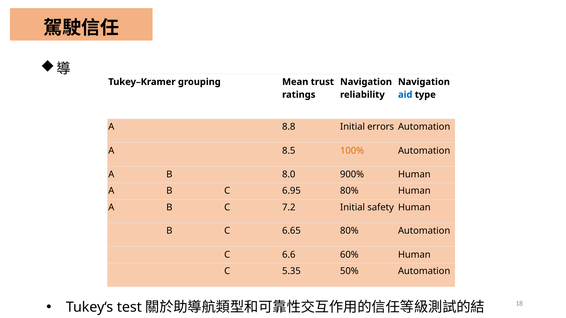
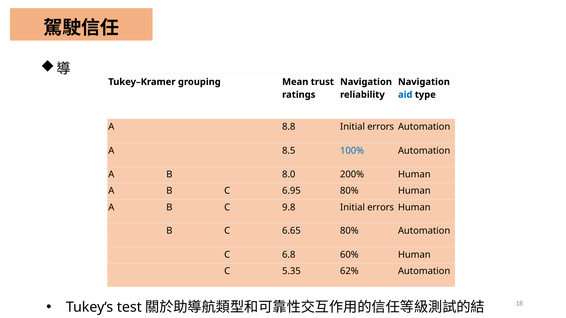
100% colour: orange -> blue
900%: 900% -> 200%
7.2: 7.2 -> 9.8
safety at (381, 208): safety -> errors
6.6: 6.6 -> 6.8
50%: 50% -> 62%
